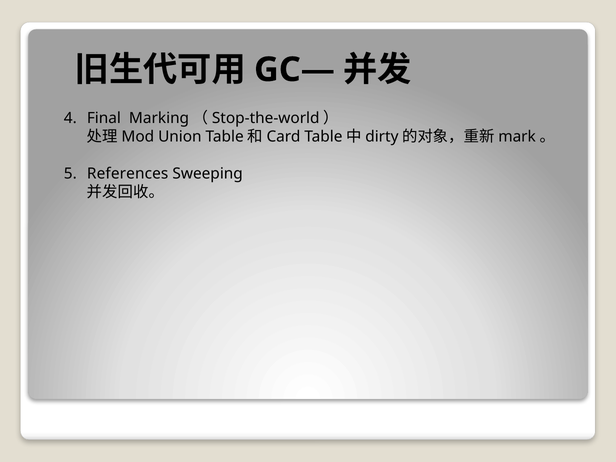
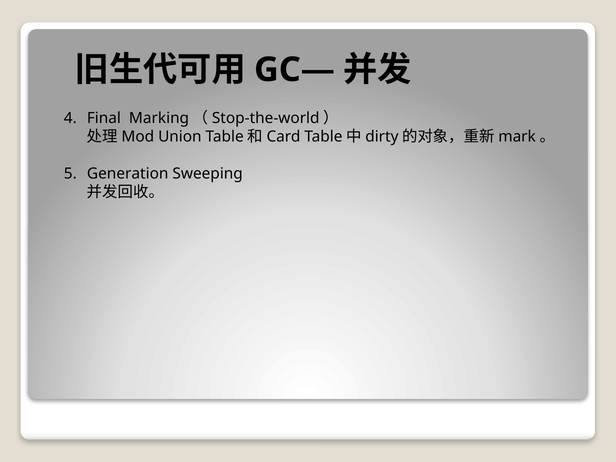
References: References -> Generation
